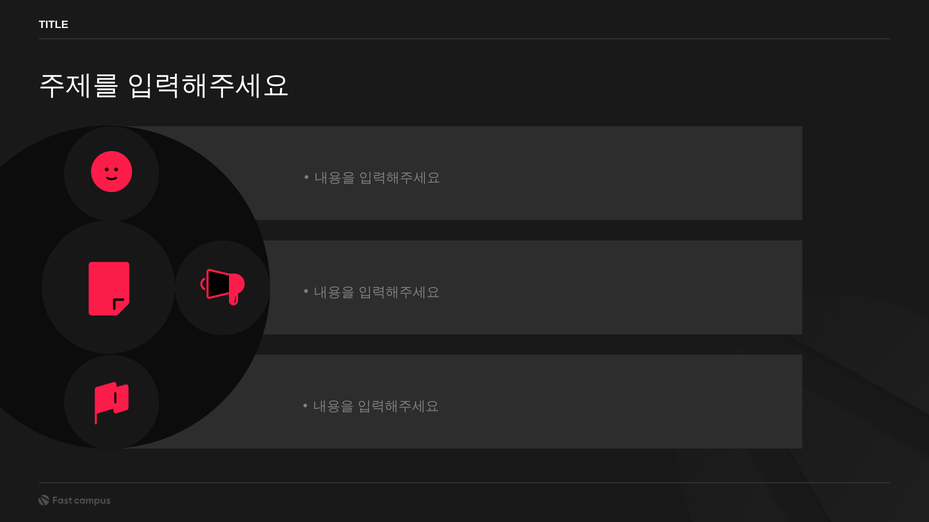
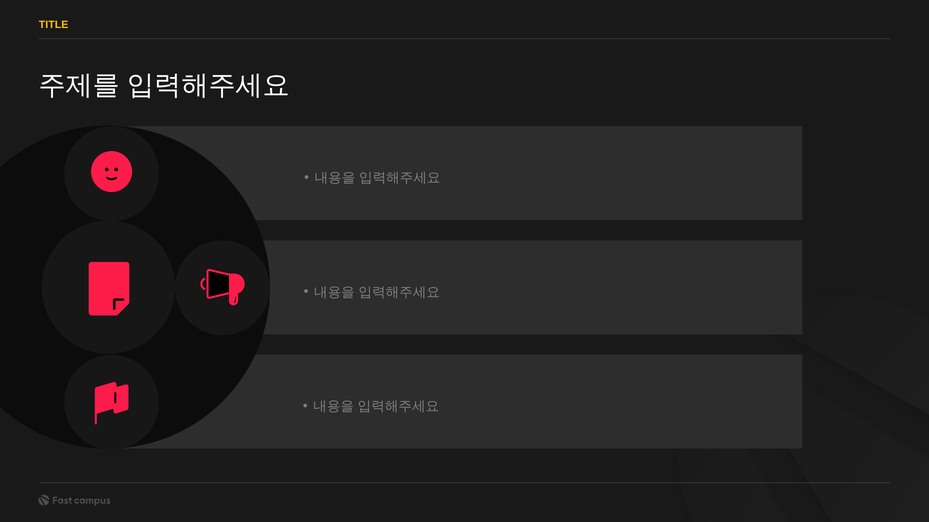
TITLE colour: white -> yellow
